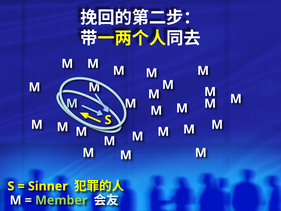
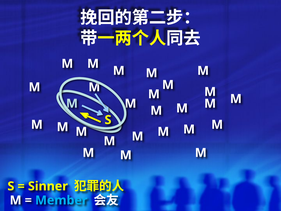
Member colour: light green -> light blue
